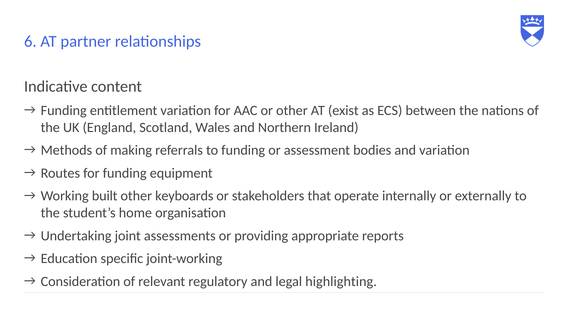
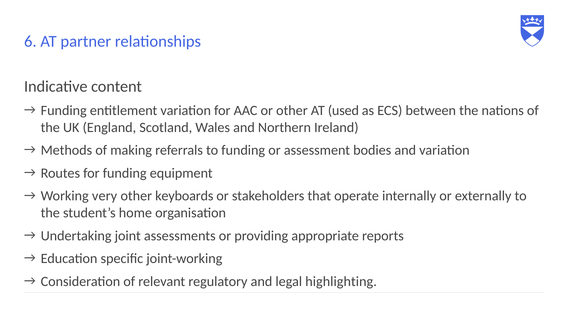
exist: exist -> used
built: built -> very
